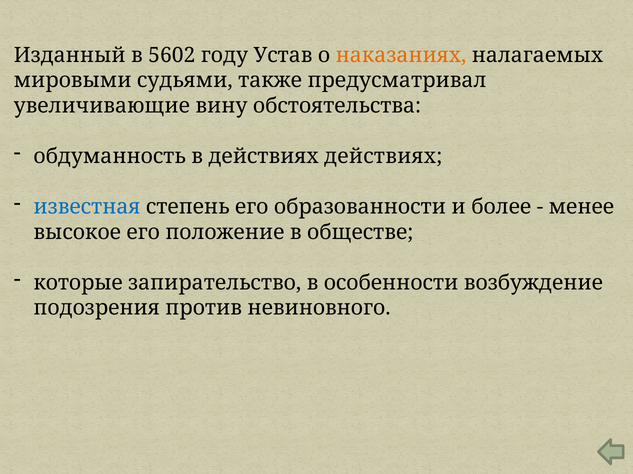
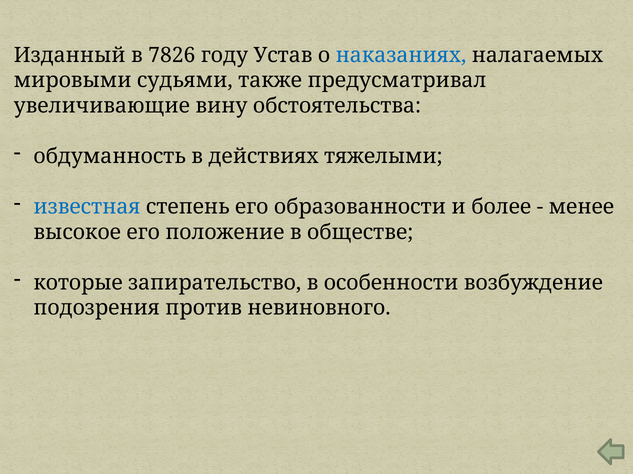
5602: 5602 -> 7826
наказаниях colour: orange -> blue
действиях действиях: действиях -> тяжелыми
